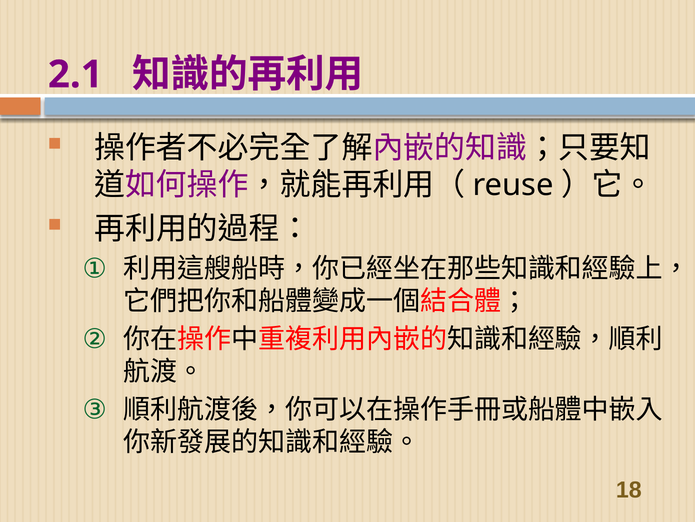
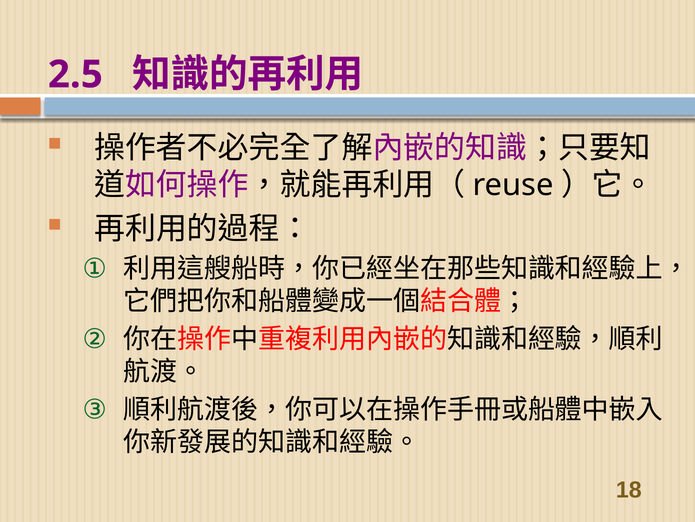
2.1: 2.1 -> 2.5
